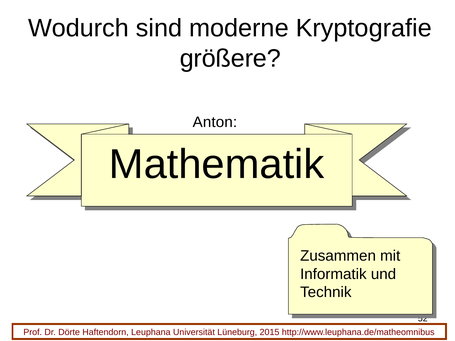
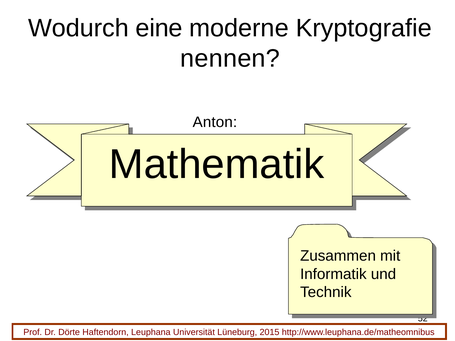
sind: sind -> eine
größere: größere -> nennen
